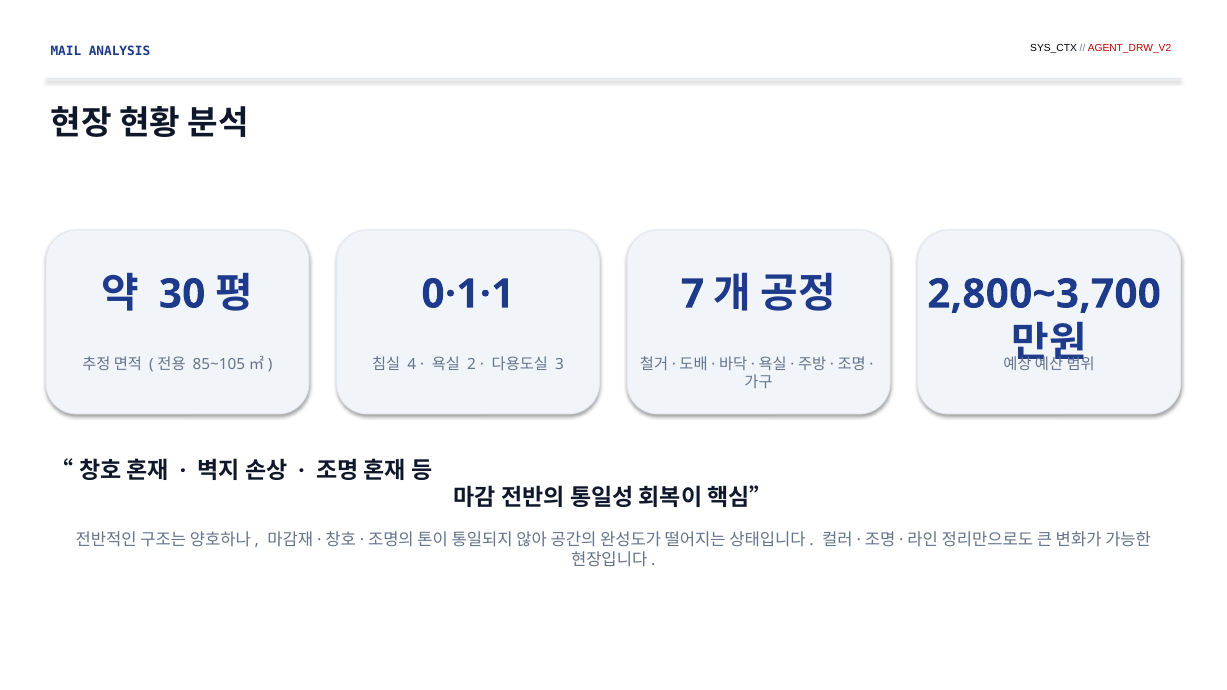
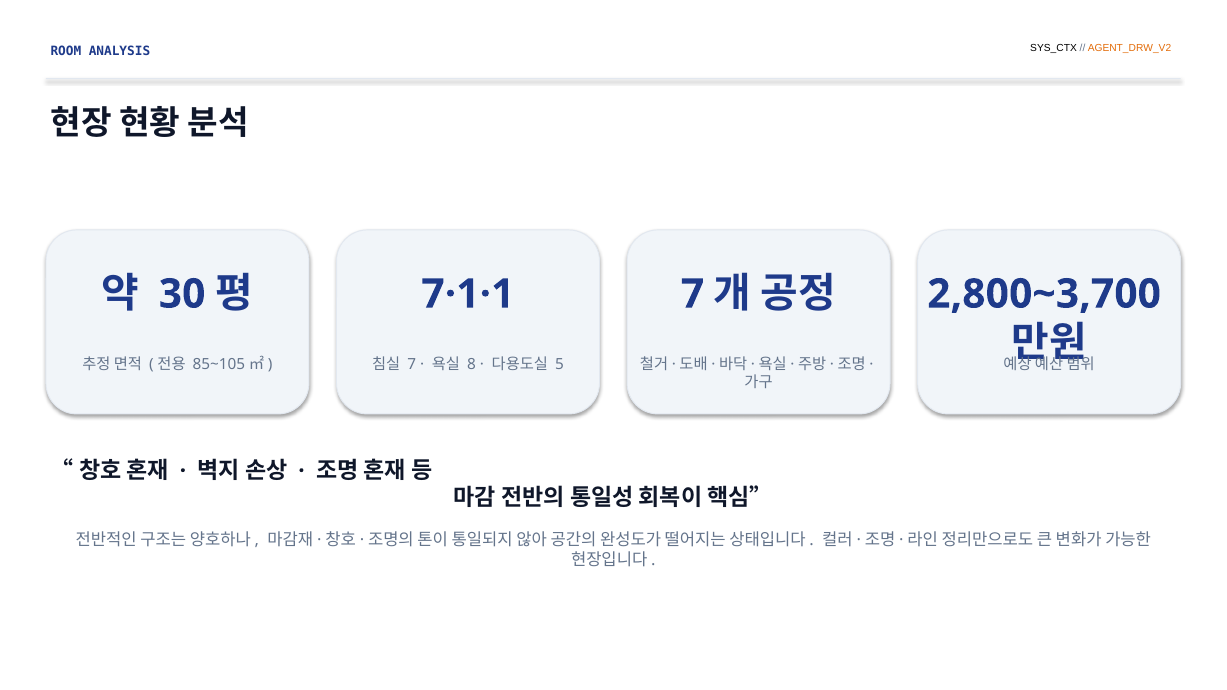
AGENT_DRW_V2 colour: red -> orange
MAIL: MAIL -> ROOM
0·1·1: 0·1·1 -> 7·1·1
4 at (412, 364): 4 -> 7
2: 2 -> 8
3: 3 -> 5
